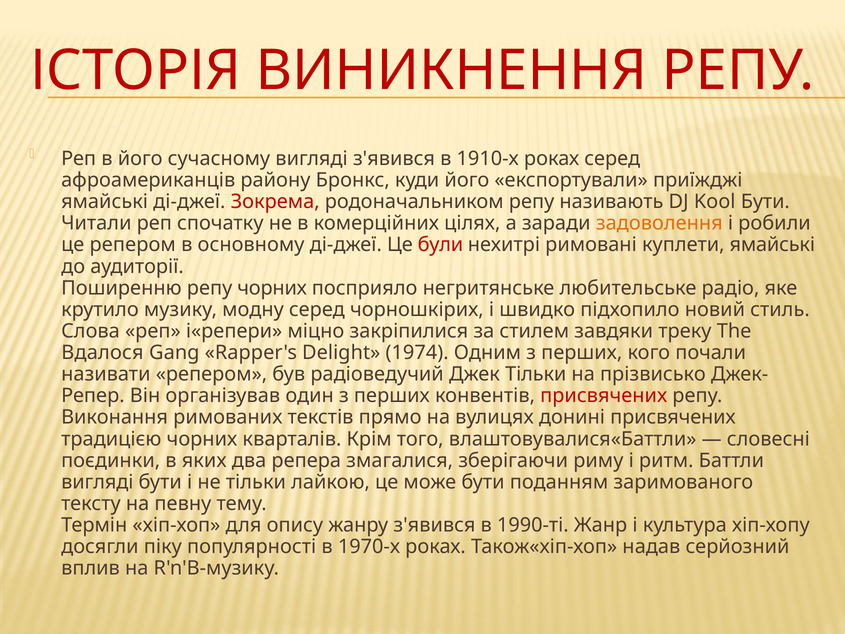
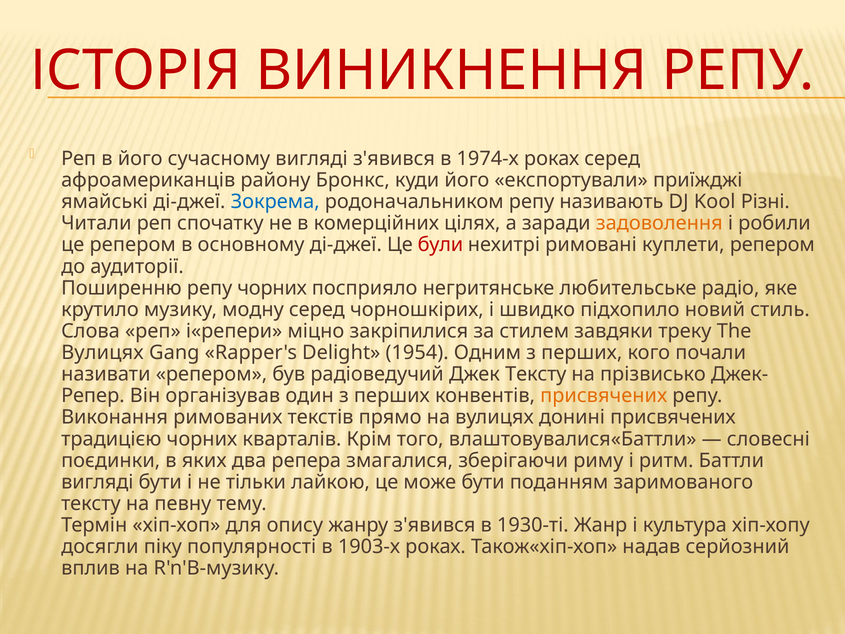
1910-х: 1910-х -> 1974-х
Зокрема colour: red -> blue
Kool Бути: Бути -> Різні
куплети ямайські: ямайські -> репером
Вдалося at (102, 353): Вдалося -> Вулицях
1974: 1974 -> 1954
Джек Тільки: Тільки -> Тексту
присвячених at (604, 396) colour: red -> orange
1990-ті: 1990-ті -> 1930-ті
1970-х: 1970-х -> 1903-х
